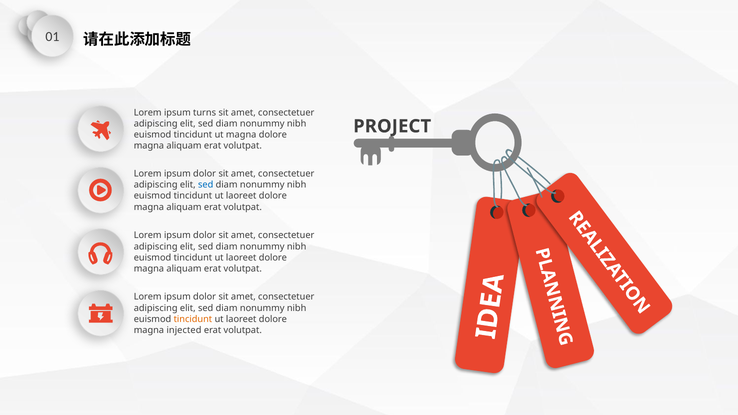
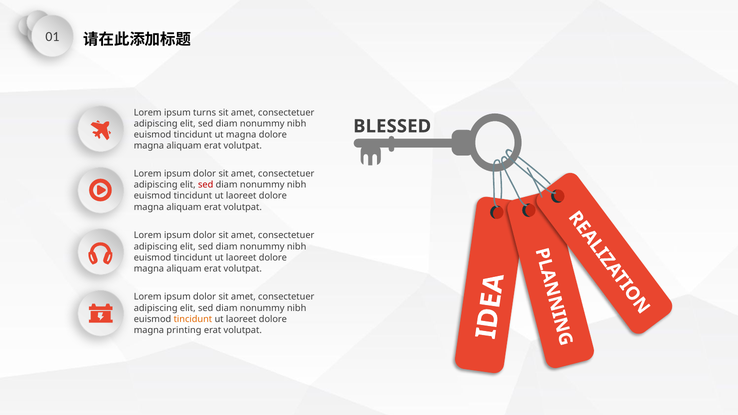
PROJECT: PROJECT -> BLESSED
sed at (206, 185) colour: blue -> red
injected: injected -> printing
